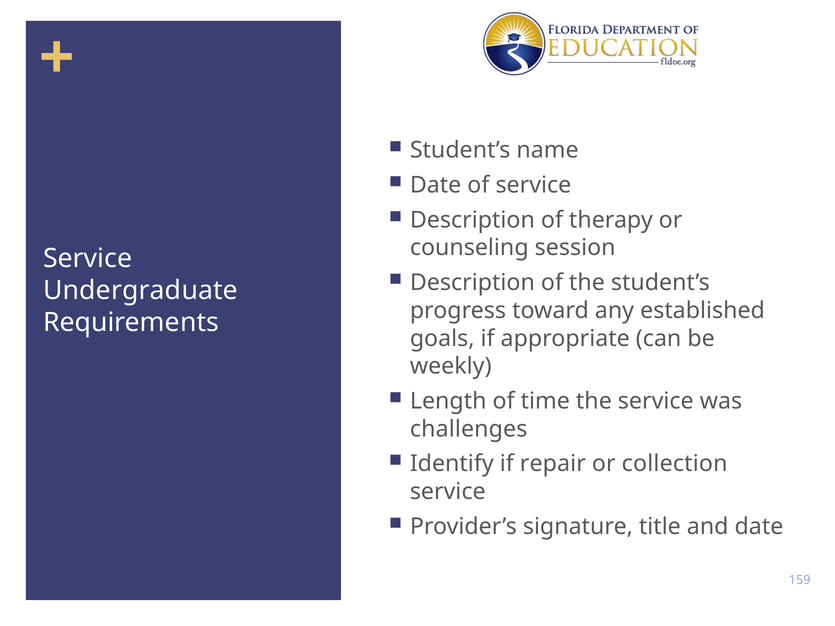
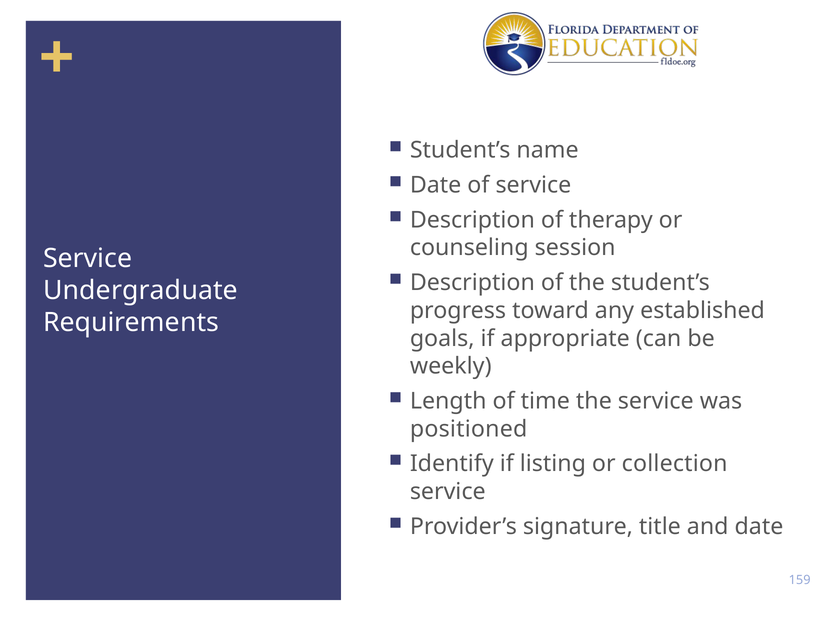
challenges: challenges -> positioned
repair: repair -> listing
